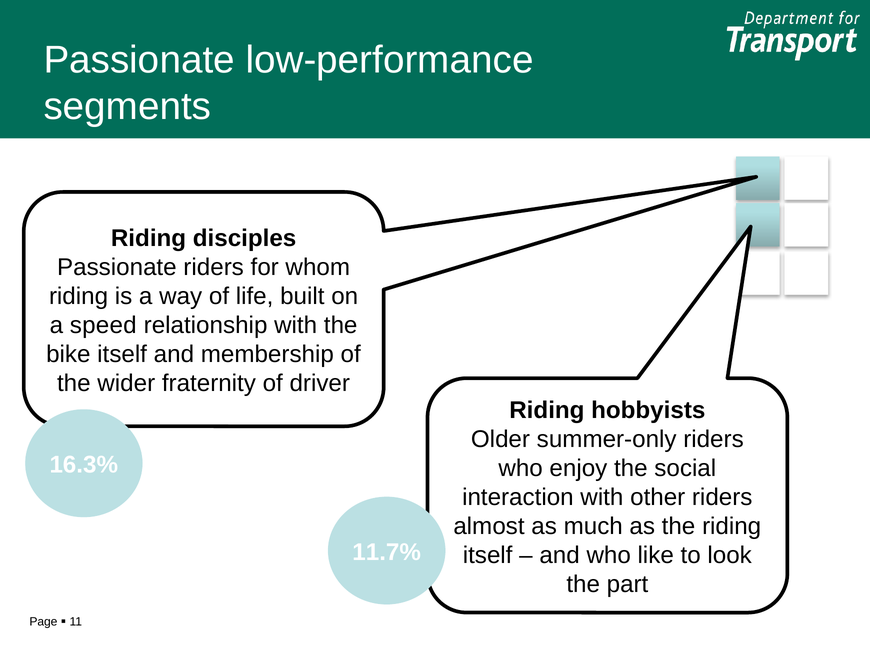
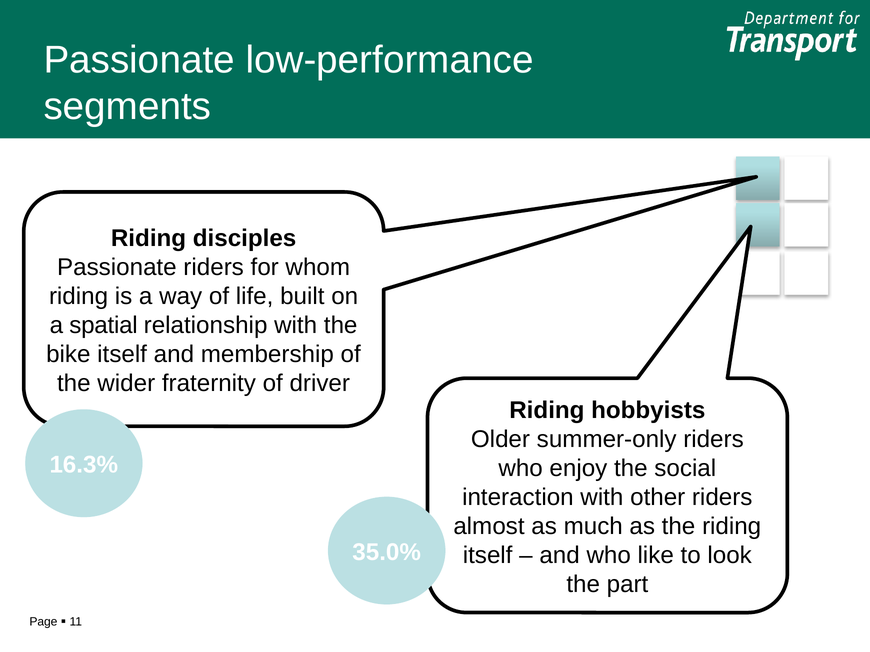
speed: speed -> spatial
11.7%: 11.7% -> 35.0%
